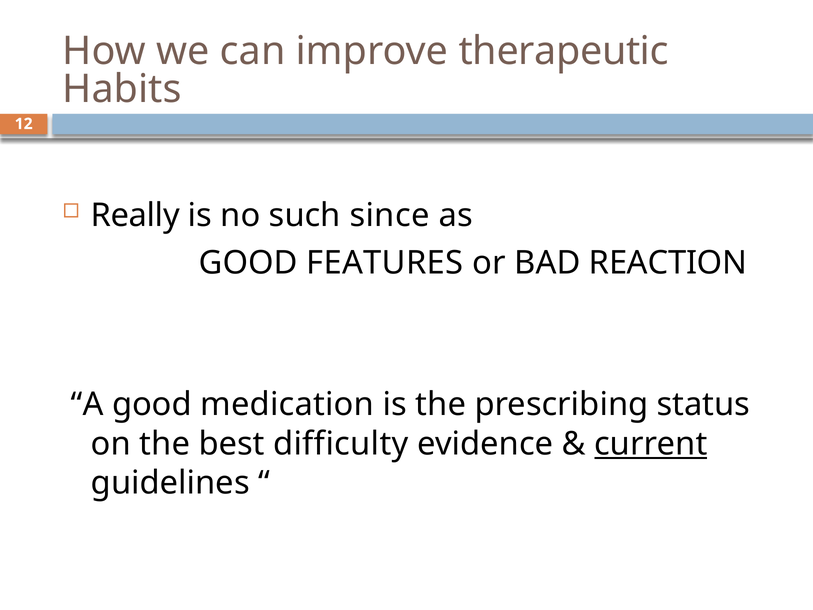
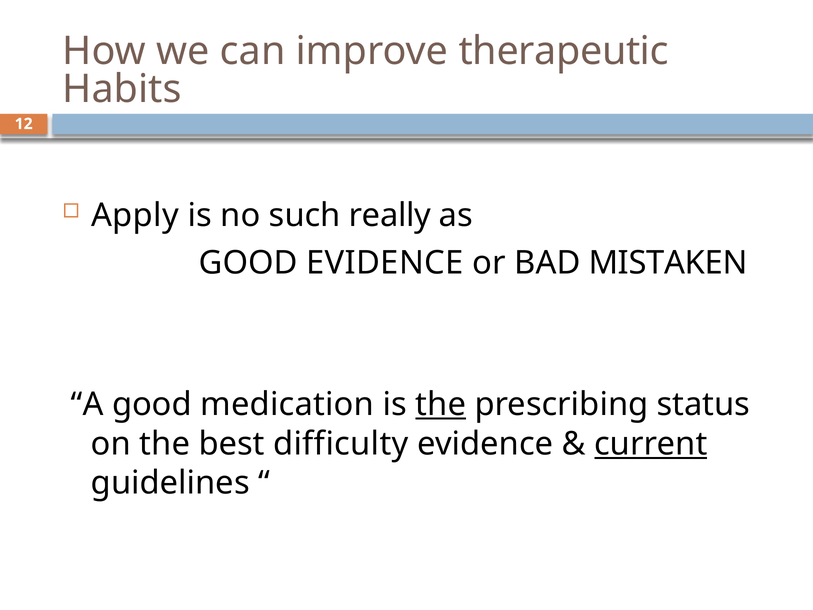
Really: Really -> Apply
since: since -> really
GOOD FEATURES: FEATURES -> EVIDENCE
REACTION: REACTION -> MISTAKEN
the at (441, 404) underline: none -> present
